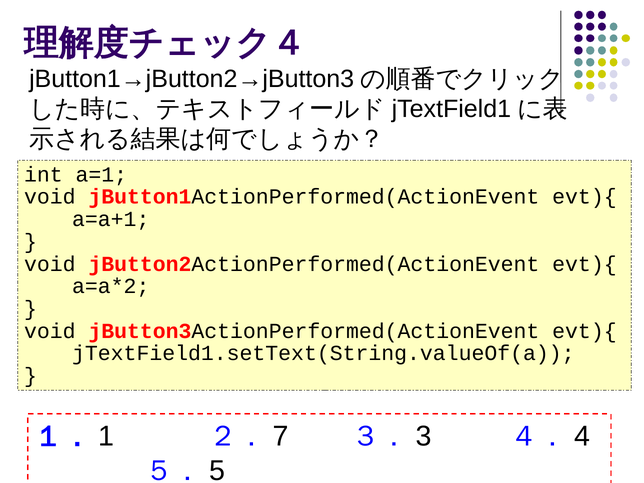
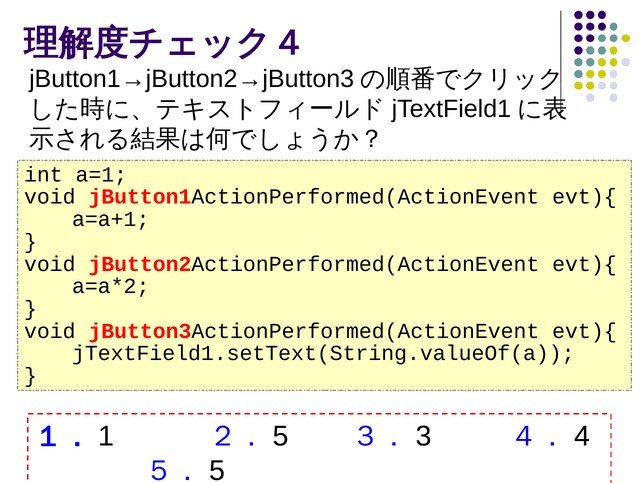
7 at (281, 436): 7 -> 5
